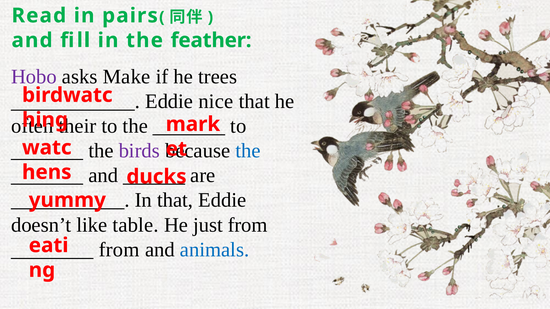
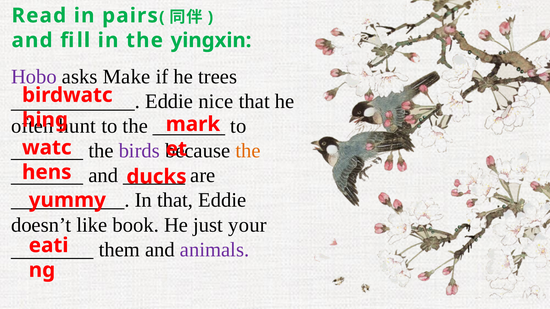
feather: feather -> yingxin
their: their -> hunt
the at (248, 151) colour: blue -> orange
table: table -> book
just from: from -> your
from at (119, 250): from -> them
animals colour: blue -> purple
